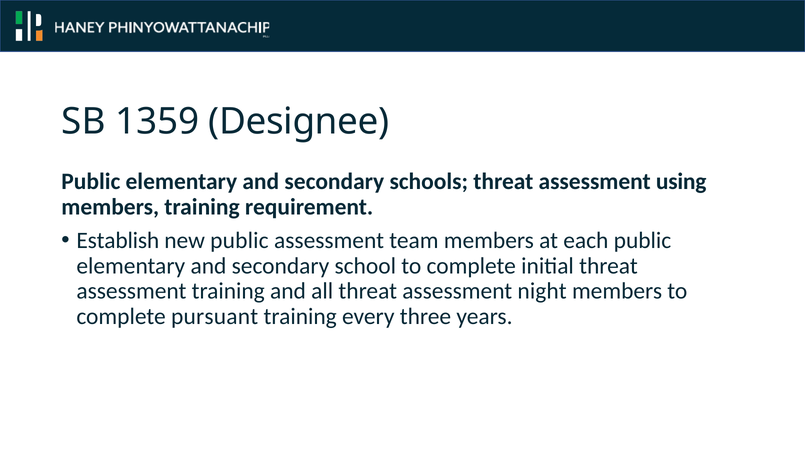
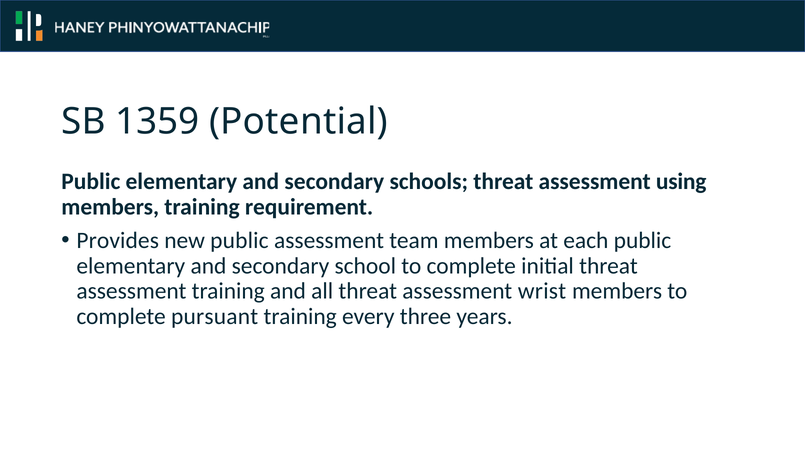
Designee: Designee -> Potential
Establish: Establish -> Provides
night: night -> wrist
